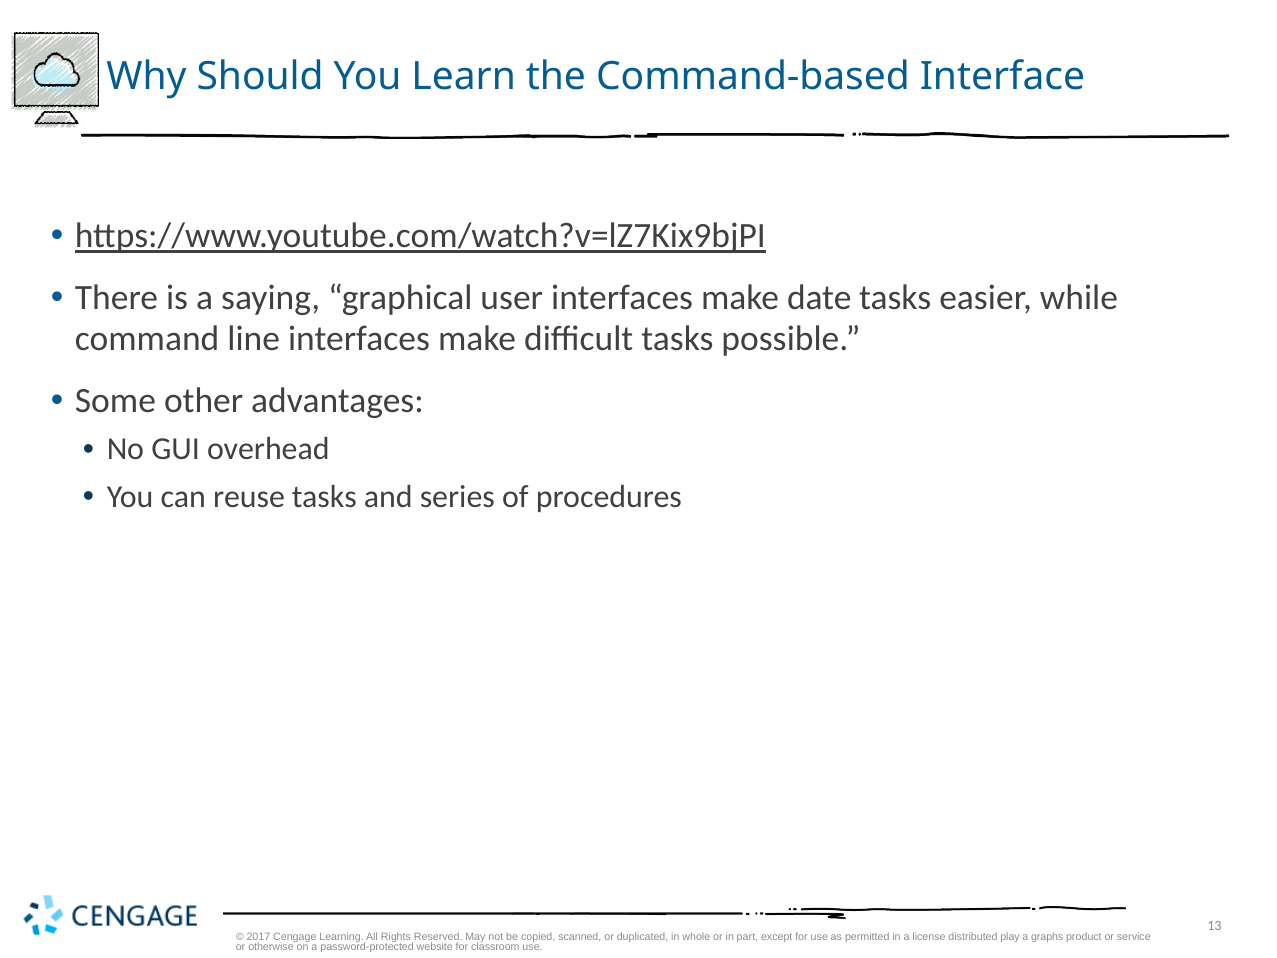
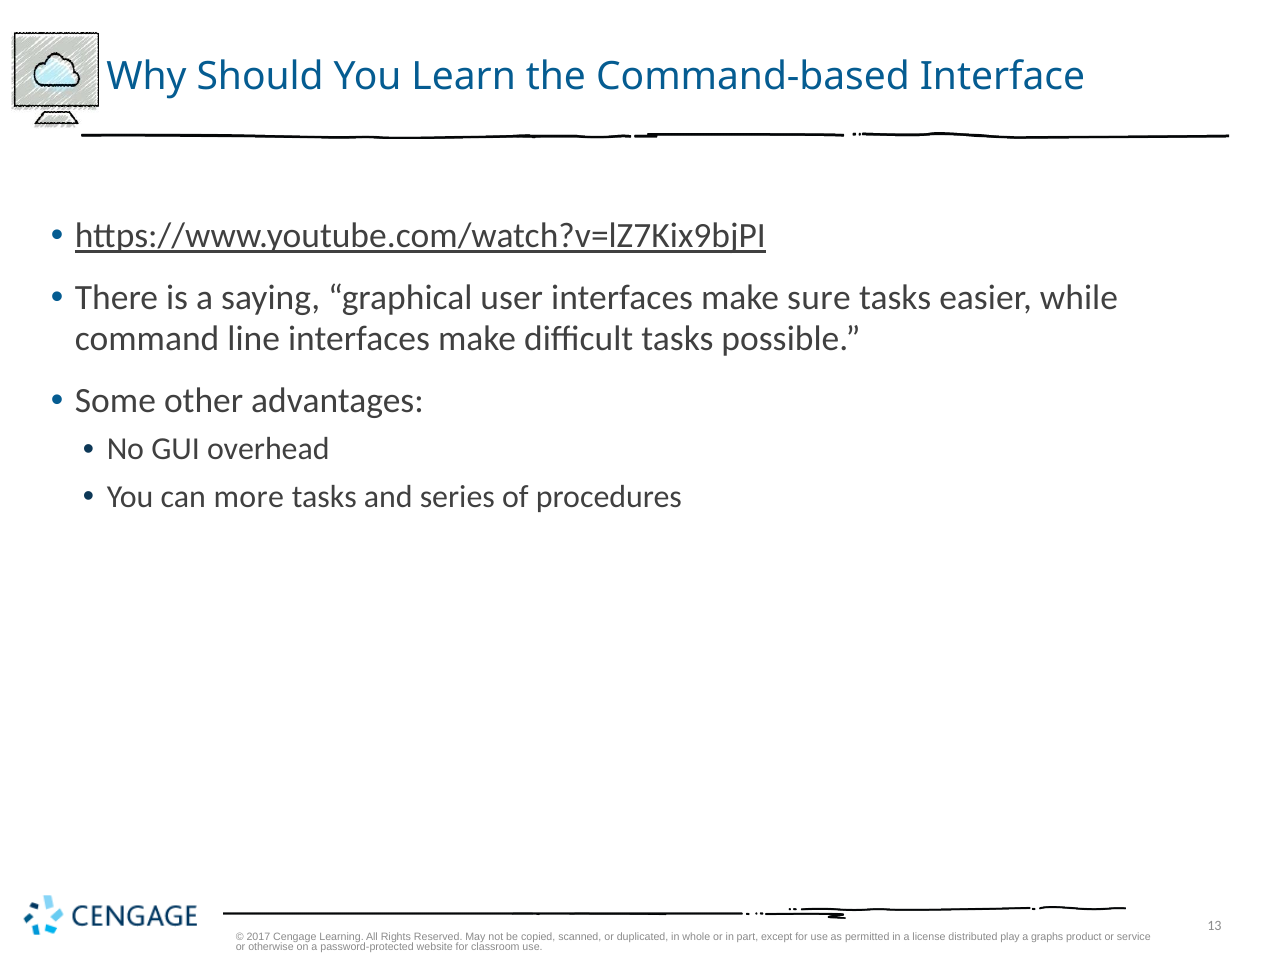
date: date -> sure
reuse: reuse -> more
